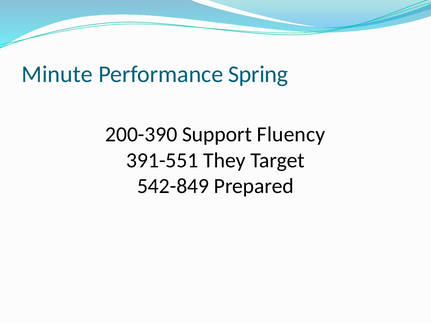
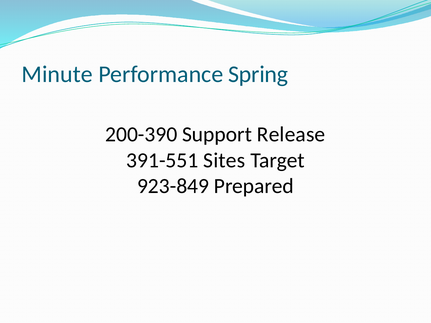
Fluency: Fluency -> Release
They: They -> Sites
542-849: 542-849 -> 923-849
